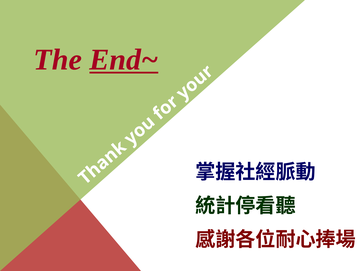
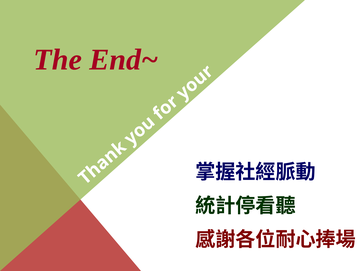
End~ underline: present -> none
